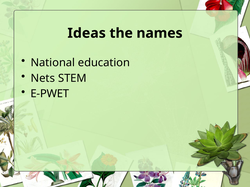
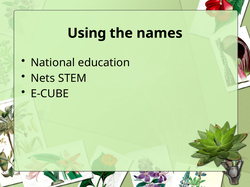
Ideas: Ideas -> Using
E-PWET: E-PWET -> E-CUBE
